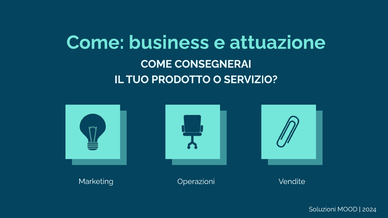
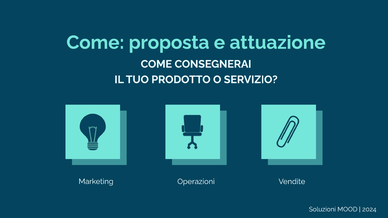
business: business -> proposta
